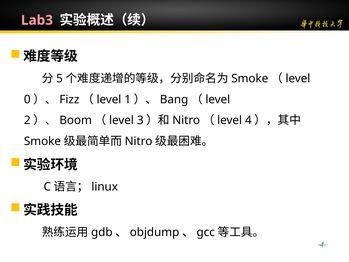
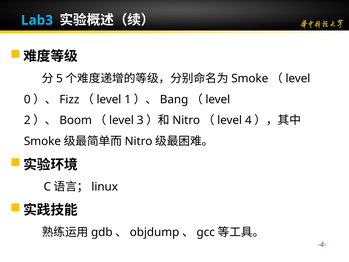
Lab3 colour: pink -> light blue
